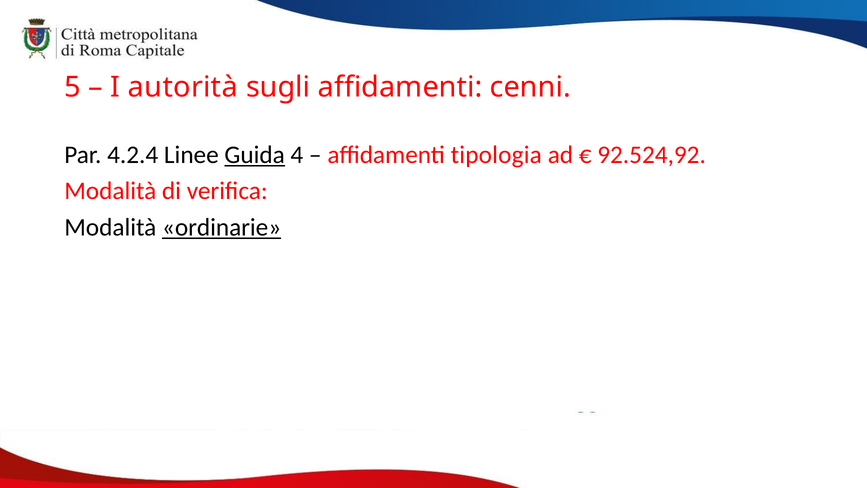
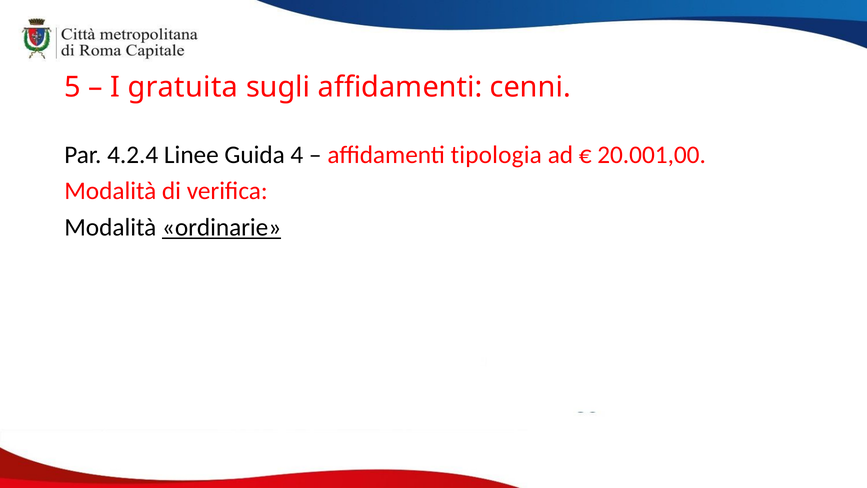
autorità: autorità -> gratuita
Guida underline: present -> none
92.524,92: 92.524,92 -> 20.001,00
